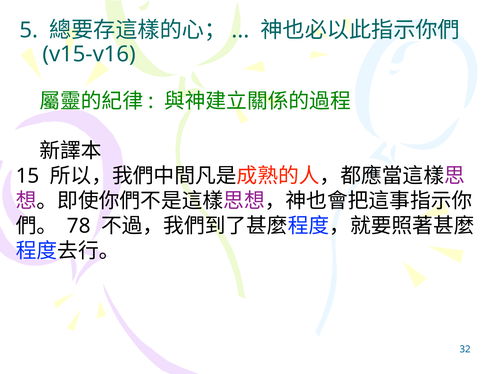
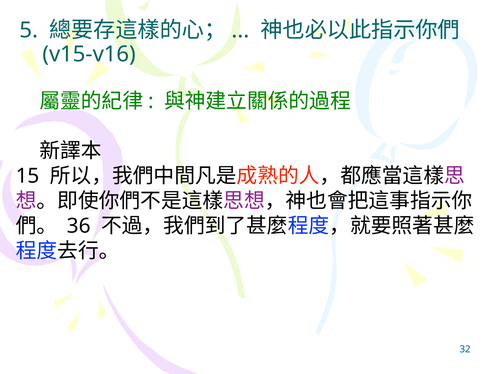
78: 78 -> 36
